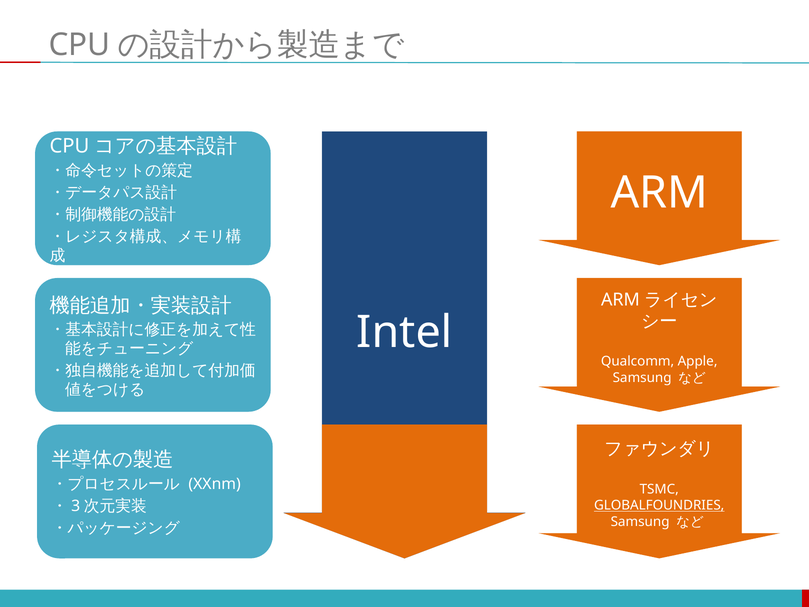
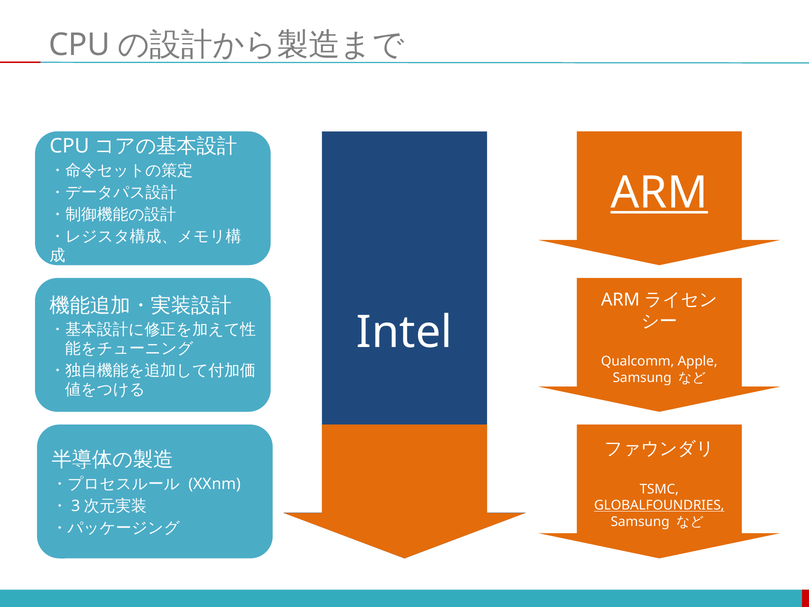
ARM underline: none -> present
